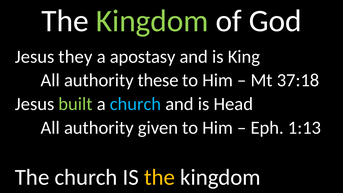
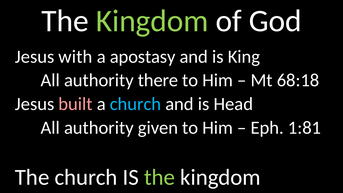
they: they -> with
these: these -> there
37:18: 37:18 -> 68:18
built colour: light green -> pink
1:13: 1:13 -> 1:81
the at (160, 177) colour: yellow -> light green
